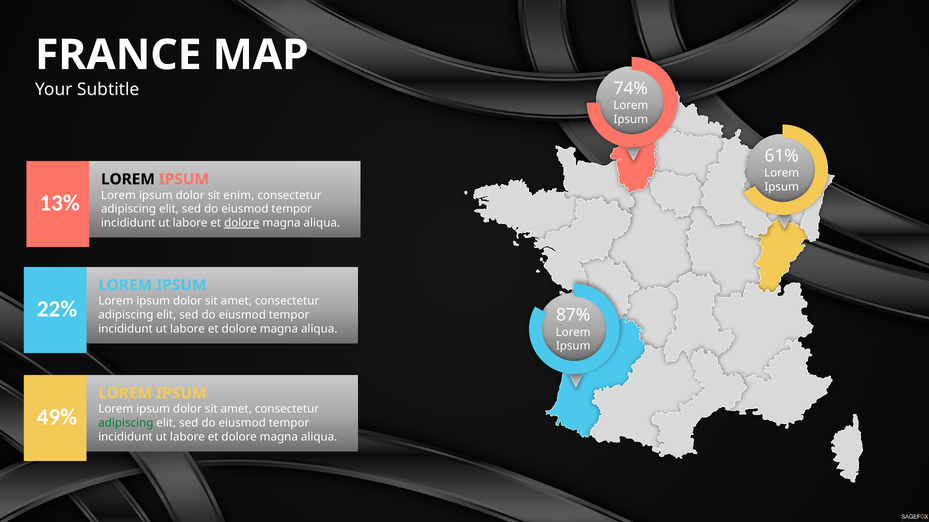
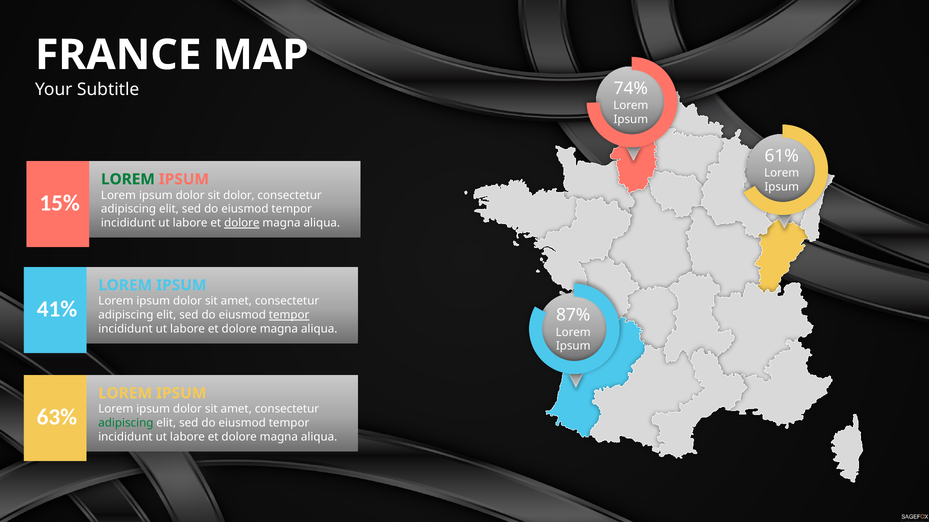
LOREM at (128, 179) colour: black -> green
sit enim: enim -> dolor
13%: 13% -> 15%
22%: 22% -> 41%
tempor at (289, 315) underline: none -> present
49%: 49% -> 63%
